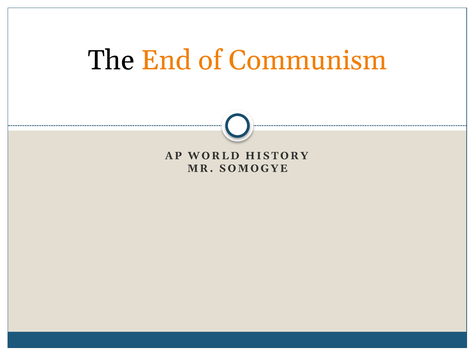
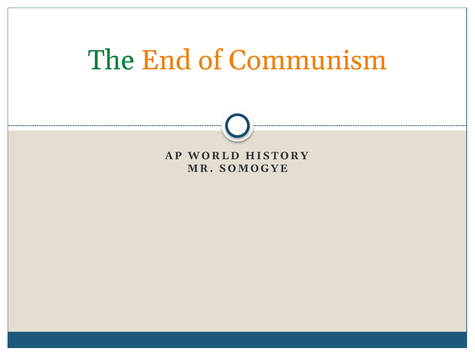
The colour: black -> green
